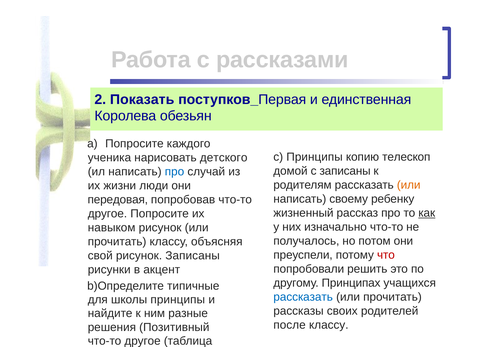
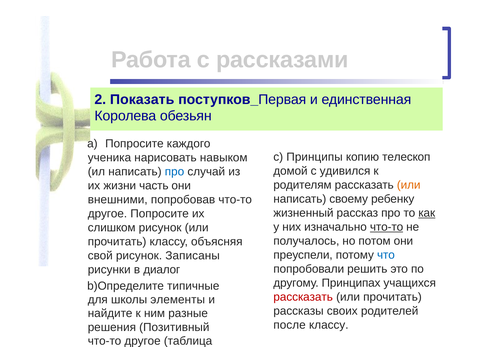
детского: детского -> навыком
с записаны: записаны -> удивился
люди: люди -> часть
передовая: передовая -> внешними
что-то at (387, 227) underline: none -> present
навыком: навыком -> слишком
что colour: red -> blue
акцент: акцент -> диалог
рассказать at (303, 298) colour: blue -> red
школы принципы: принципы -> элементы
